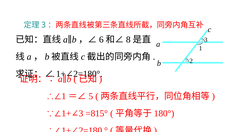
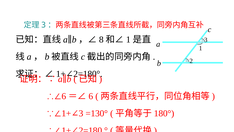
6: 6 -> 8
8 at (128, 39): 8 -> 1
1 at (64, 96): 1 -> 6
5 at (91, 96): 5 -> 6
=815°: =815° -> =130°
